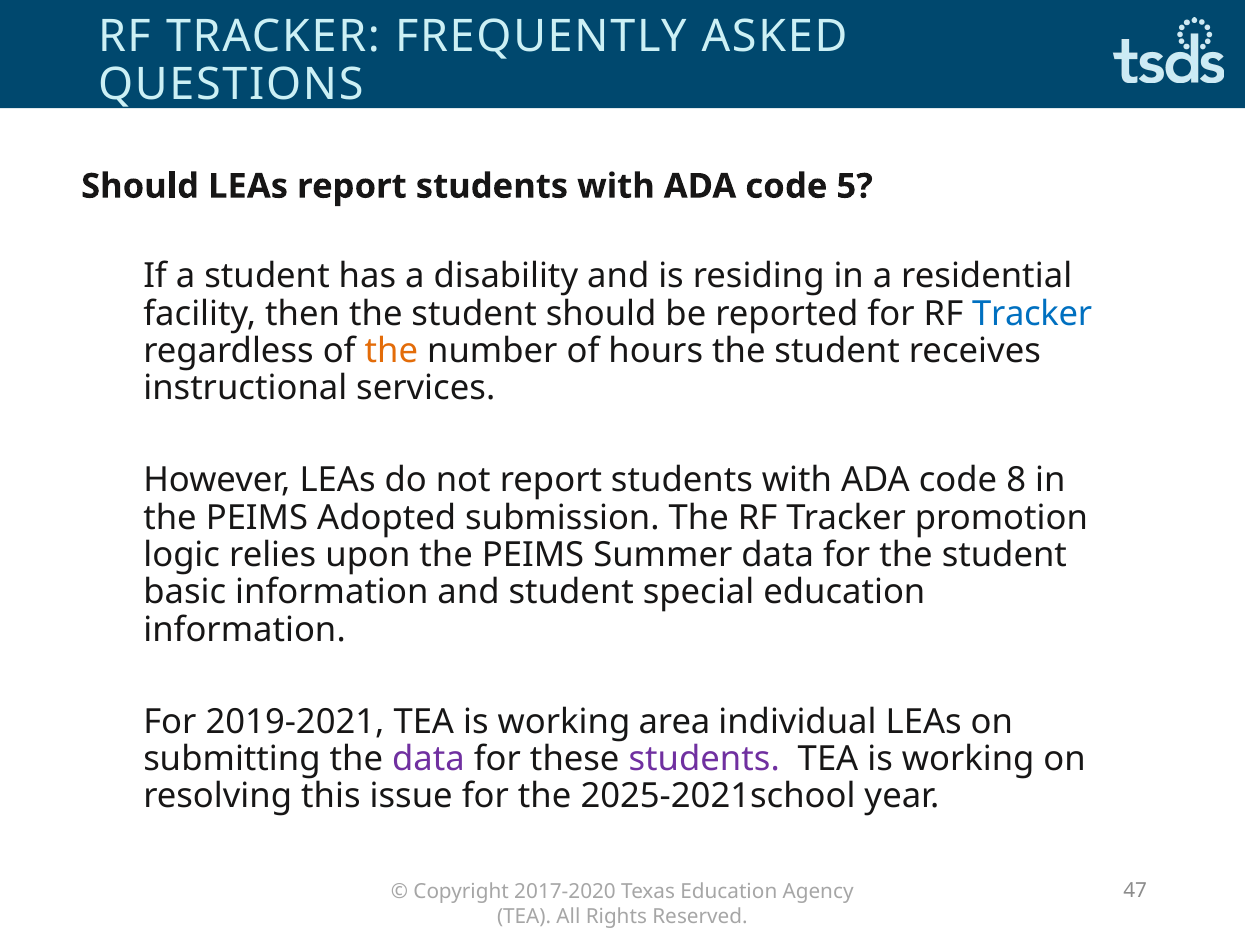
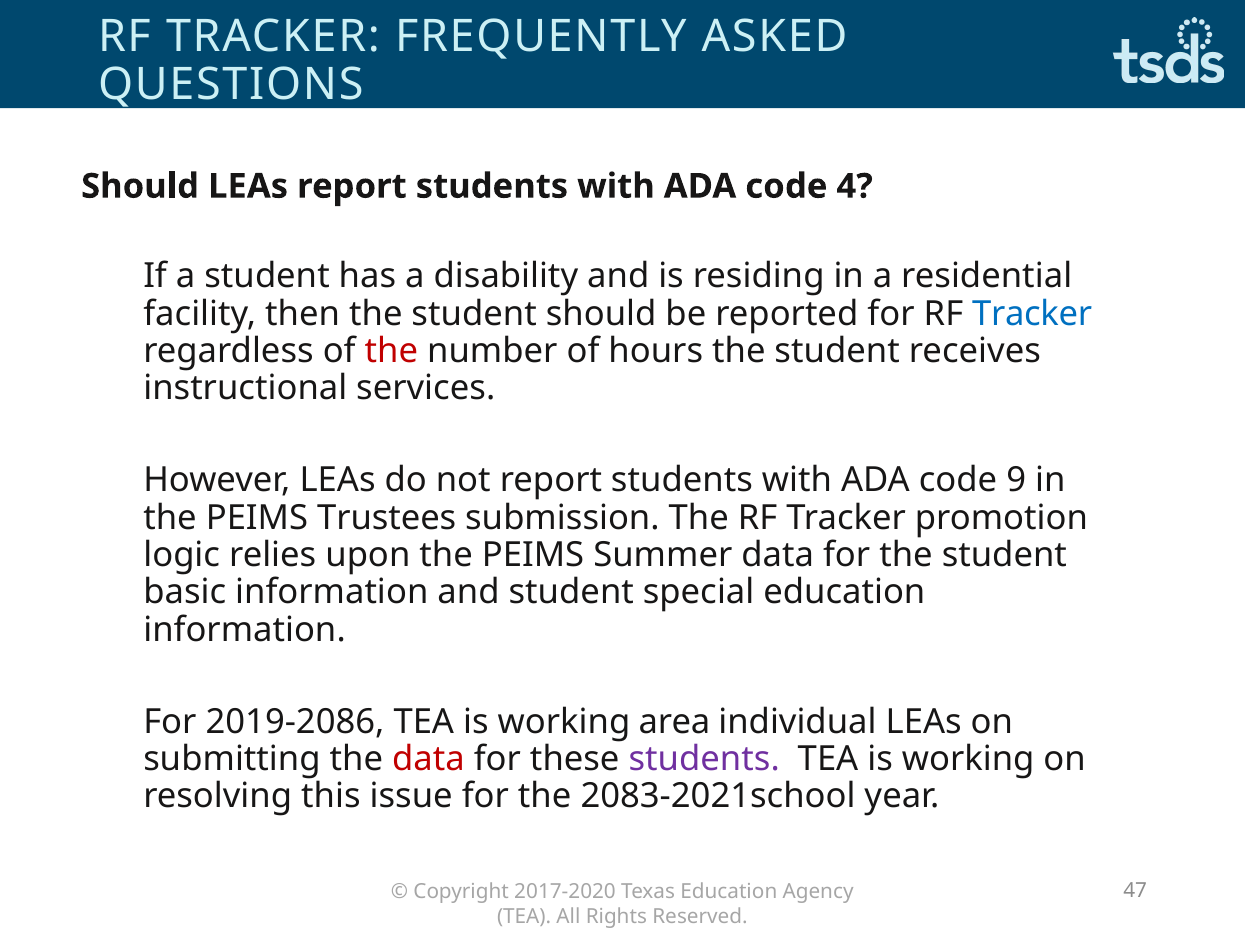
5: 5 -> 4
the at (391, 351) colour: orange -> red
8: 8 -> 9
Adopted: Adopted -> Trustees
2019-2021: 2019-2021 -> 2019-2086
data at (428, 759) colour: purple -> red
2025-2021school: 2025-2021school -> 2083-2021school
